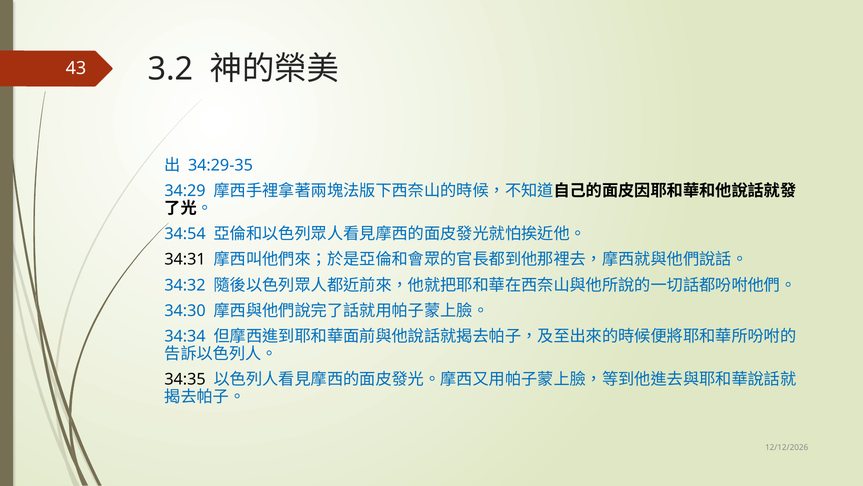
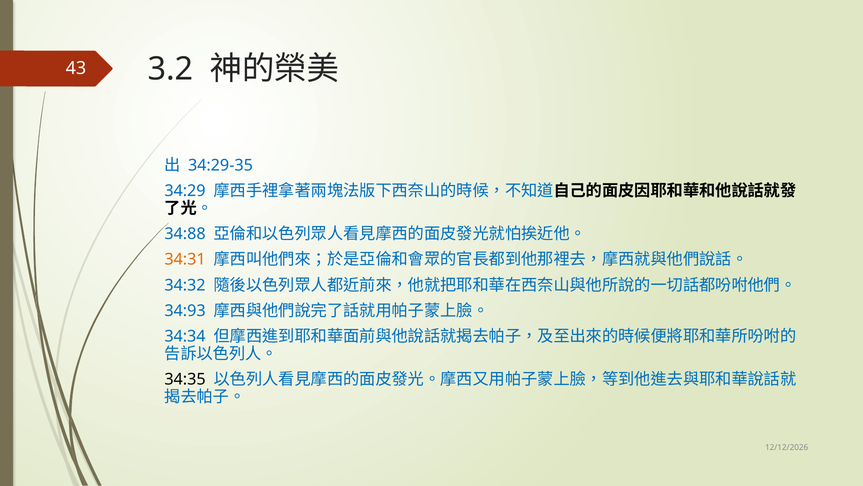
34:54: 34:54 -> 34:88
34:31 colour: black -> orange
34:30: 34:30 -> 34:93
